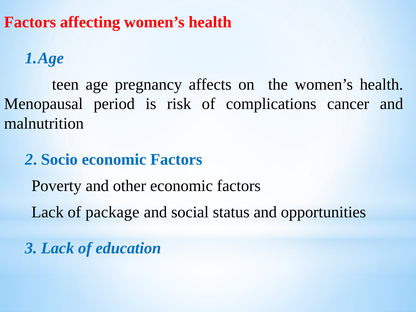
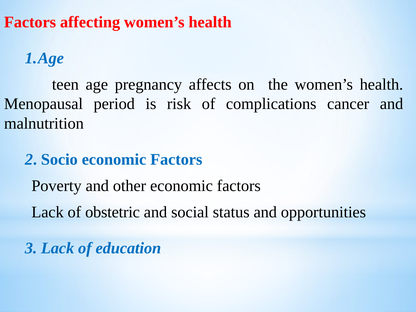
package: package -> obstetric
